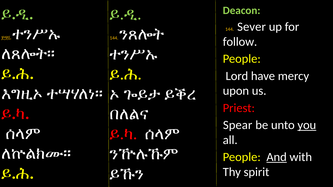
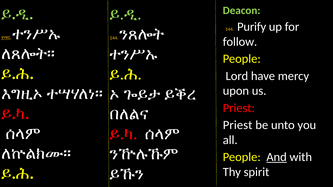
Sever: Sever -> Purify
Spear at (238, 125): Spear -> Priest
you underline: present -> none
